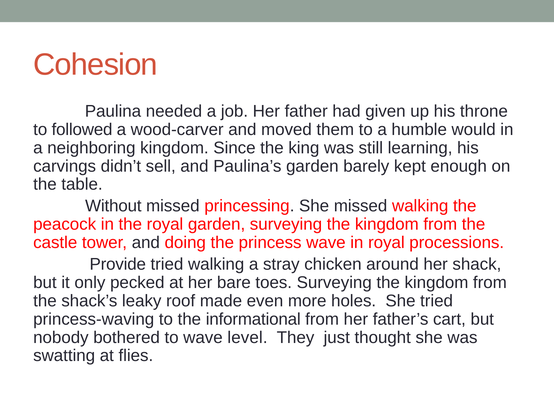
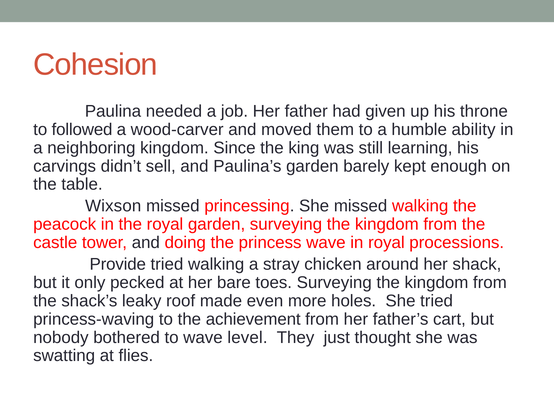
would: would -> ability
Without: Without -> Wixson
informational: informational -> achievement
